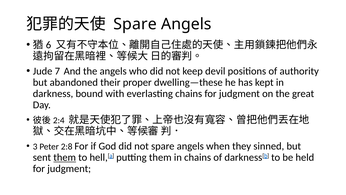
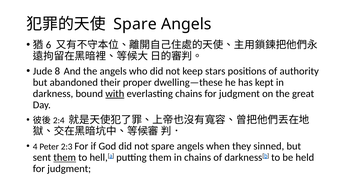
7: 7 -> 8
devil: devil -> stars
with underline: none -> present
3: 3 -> 4
2:8: 2:8 -> 2:3
